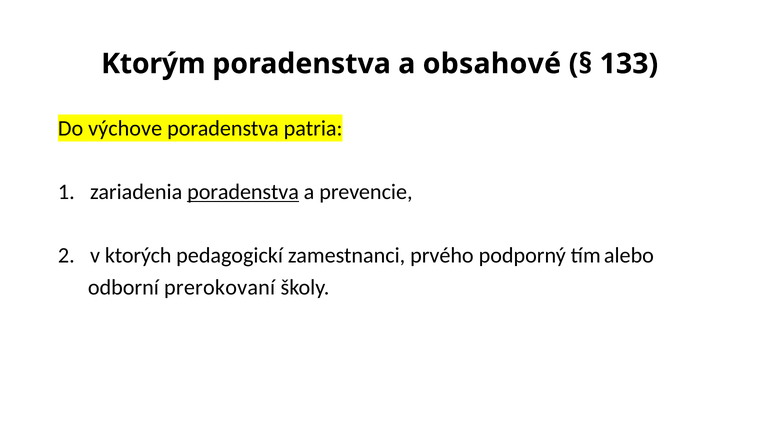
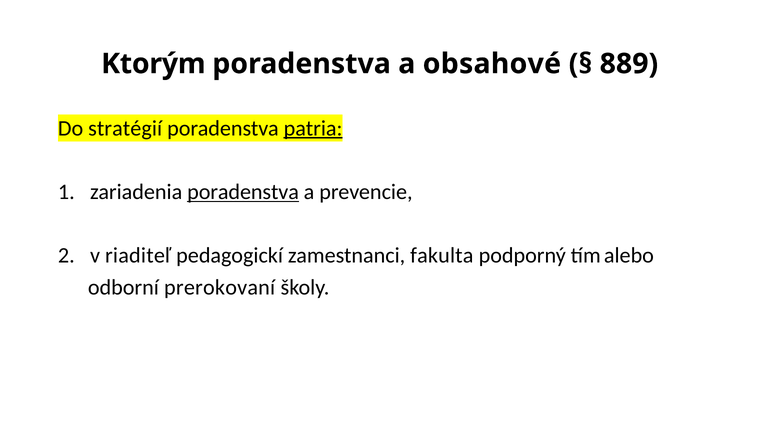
133: 133 -> 889
výchove: výchove -> stratégií
patria underline: none -> present
ktorých: ktorých -> riaditeľ
prvého: prvého -> fakulta
